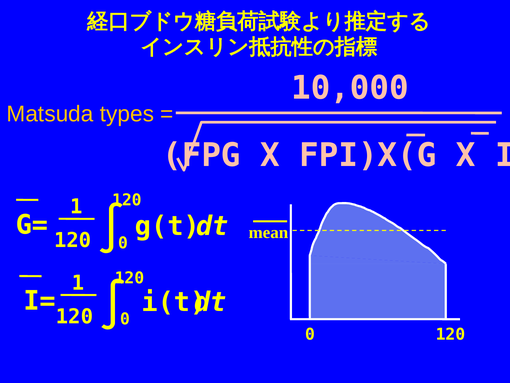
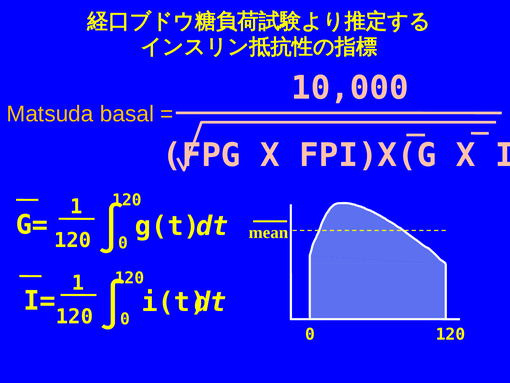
types: types -> basal
